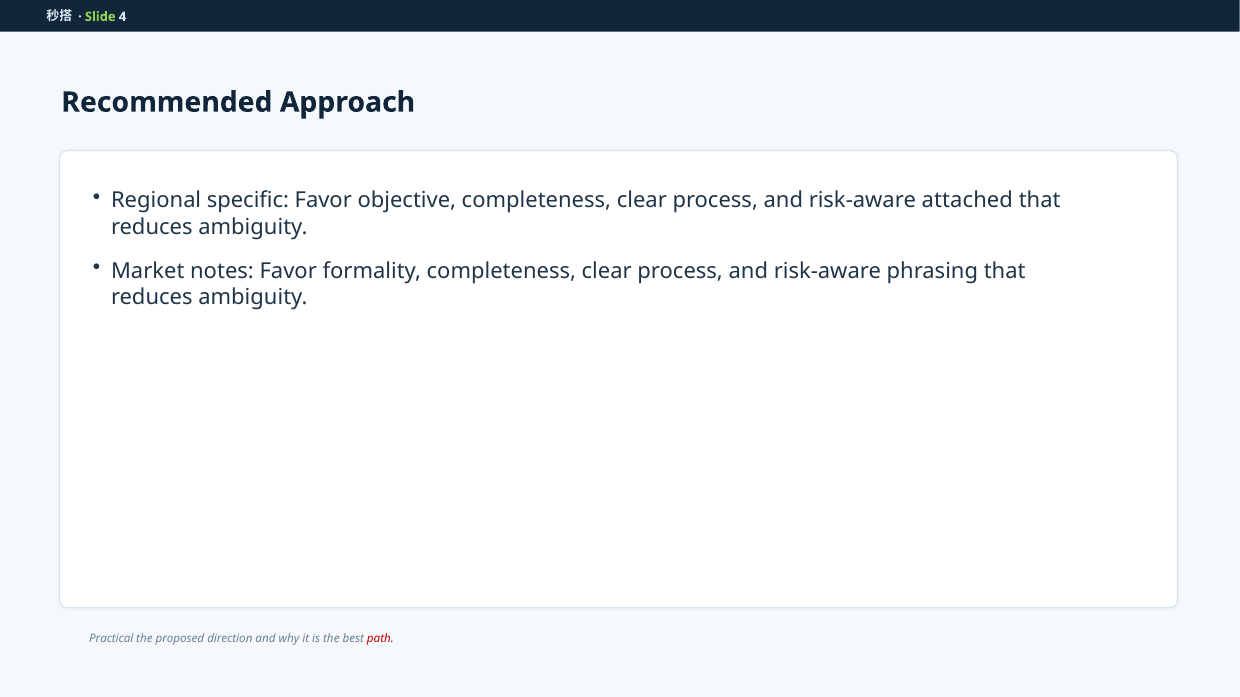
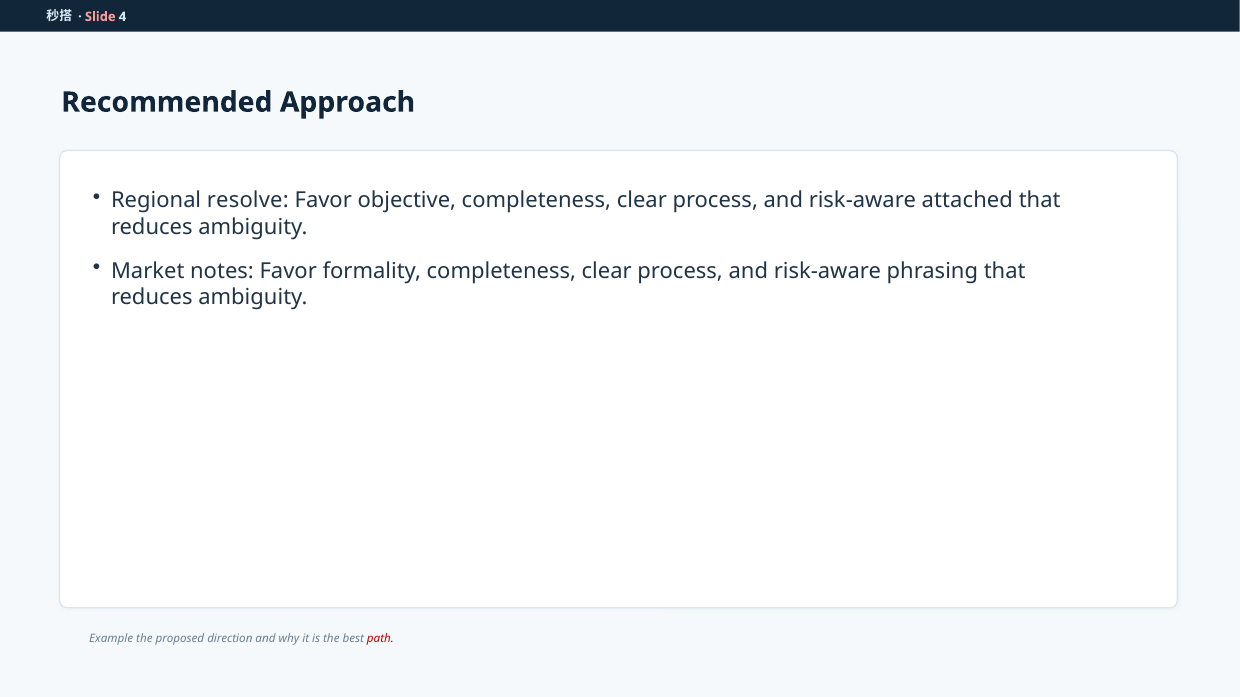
Slide colour: light green -> pink
specific: specific -> resolve
Practical: Practical -> Example
